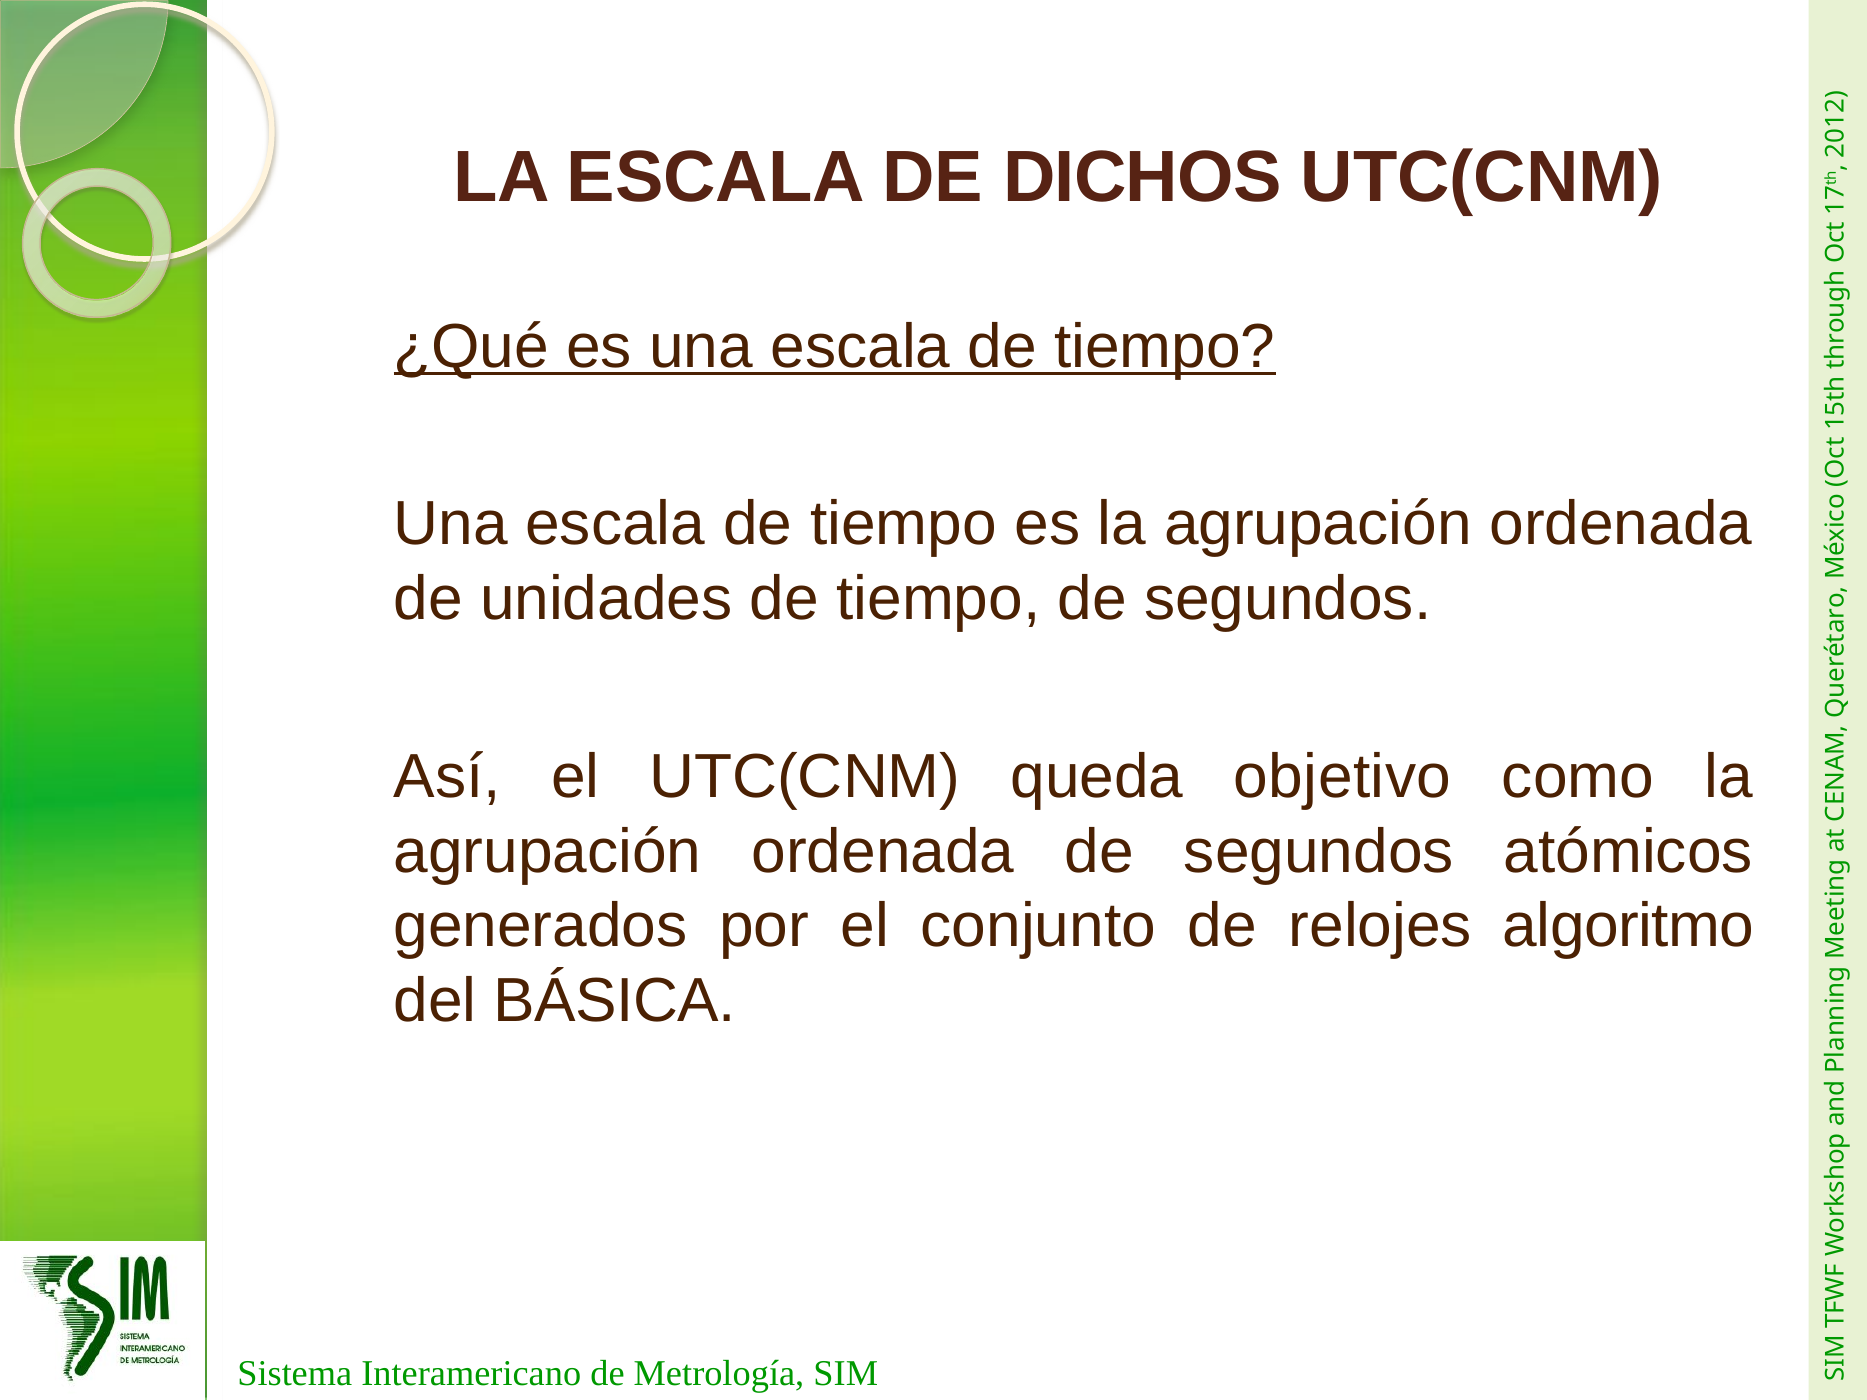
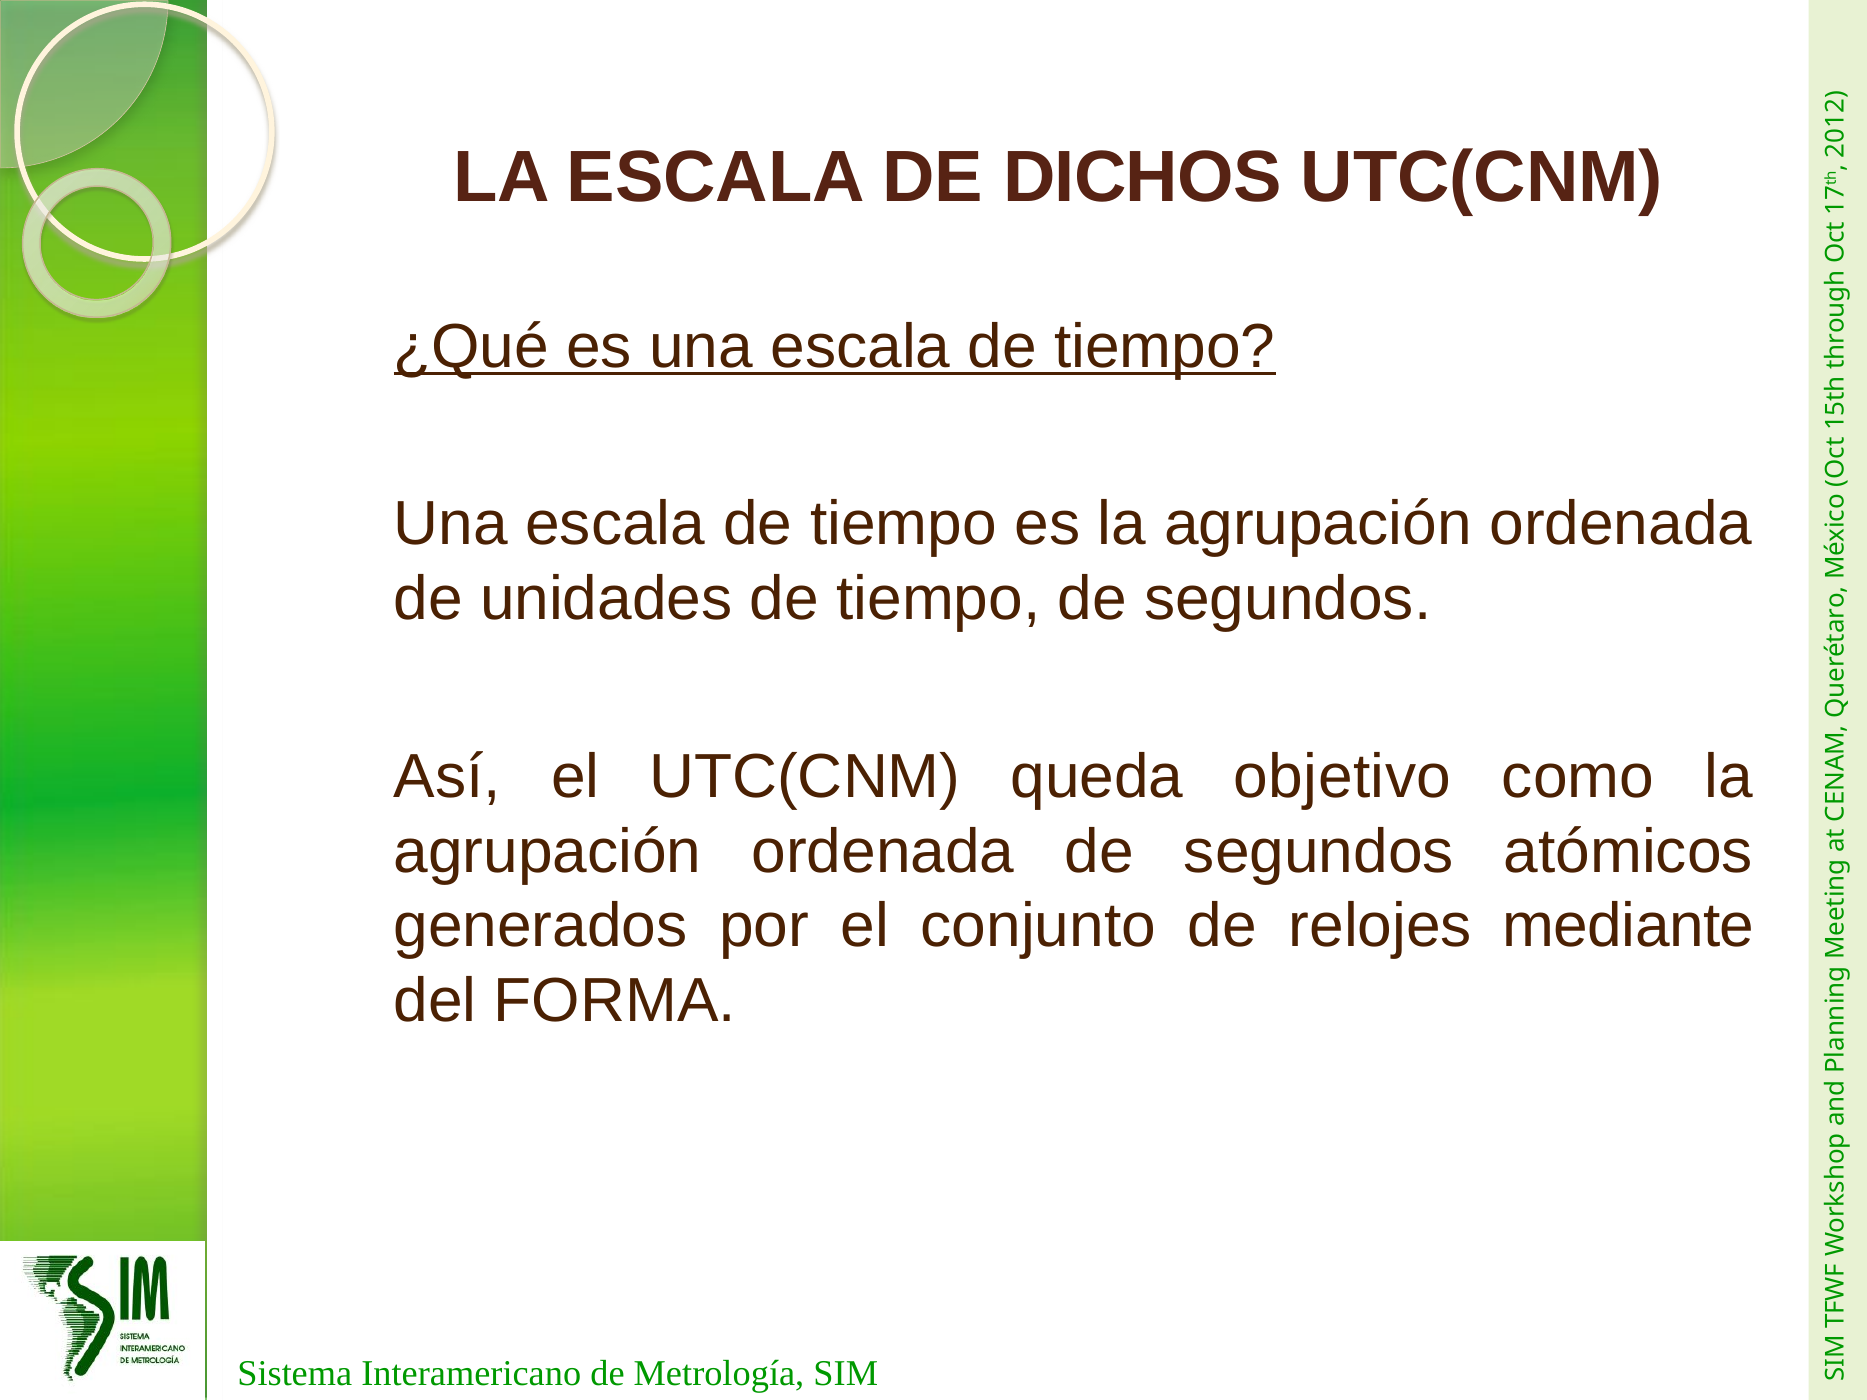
algoritmo: algoritmo -> mediante
BÁSICA: BÁSICA -> FORMA
